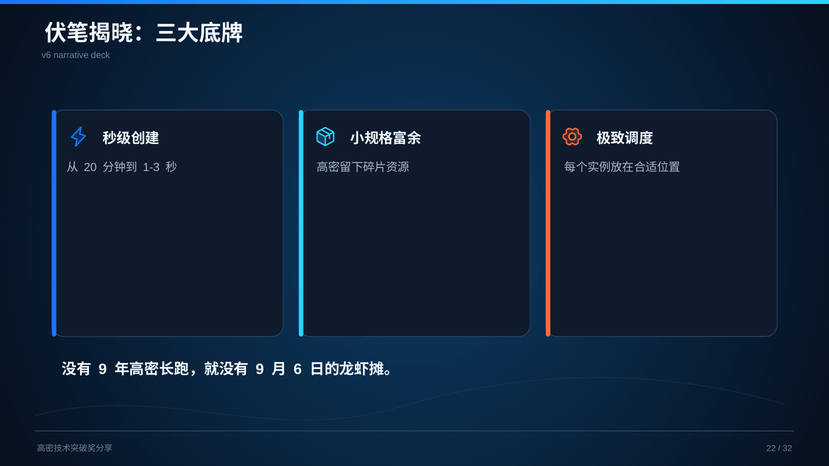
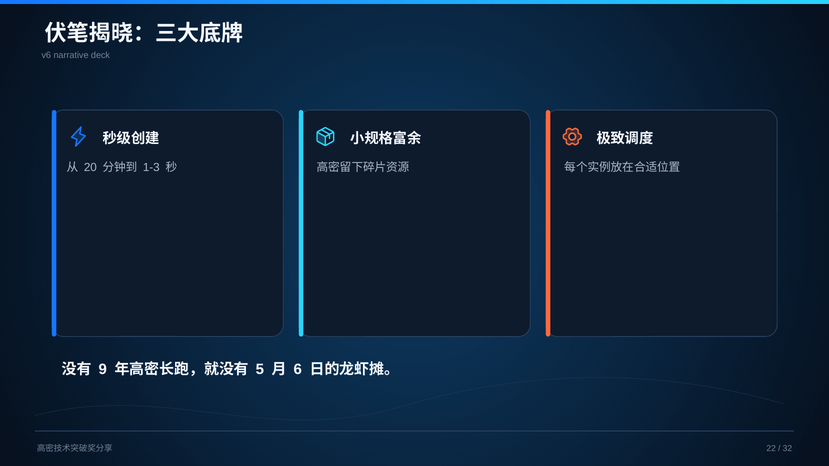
9 at (260, 370): 9 -> 5
